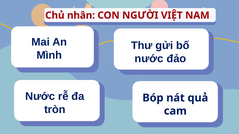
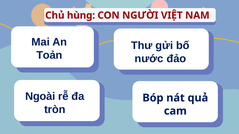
nhân: nhân -> hùng
Mình: Mình -> Toản
Nước at (40, 97): Nước -> Ngoài
